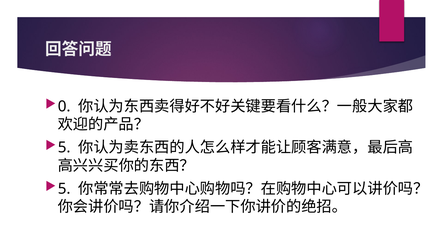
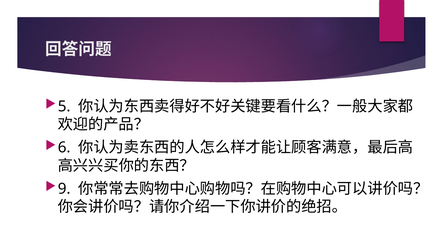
0: 0 -> 5
5 at (64, 148): 5 -> 6
5 at (64, 189): 5 -> 9
